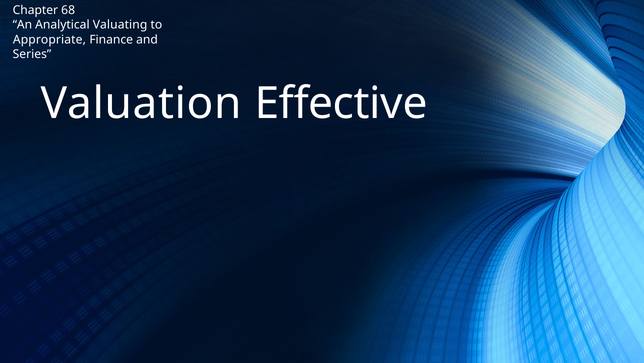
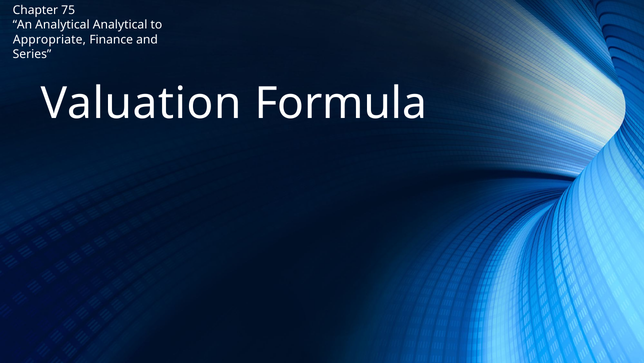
68: 68 -> 75
Analytical Valuating: Valuating -> Analytical
Effective: Effective -> Formula
